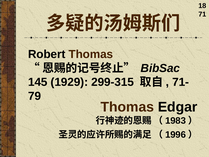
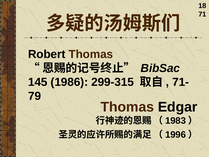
1929: 1929 -> 1986
